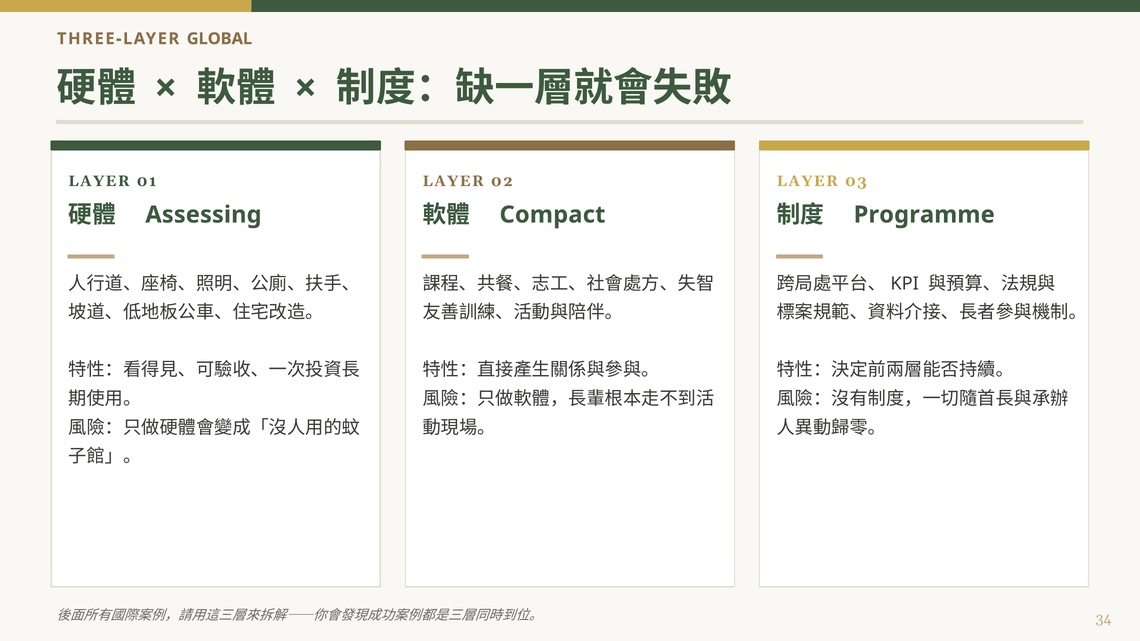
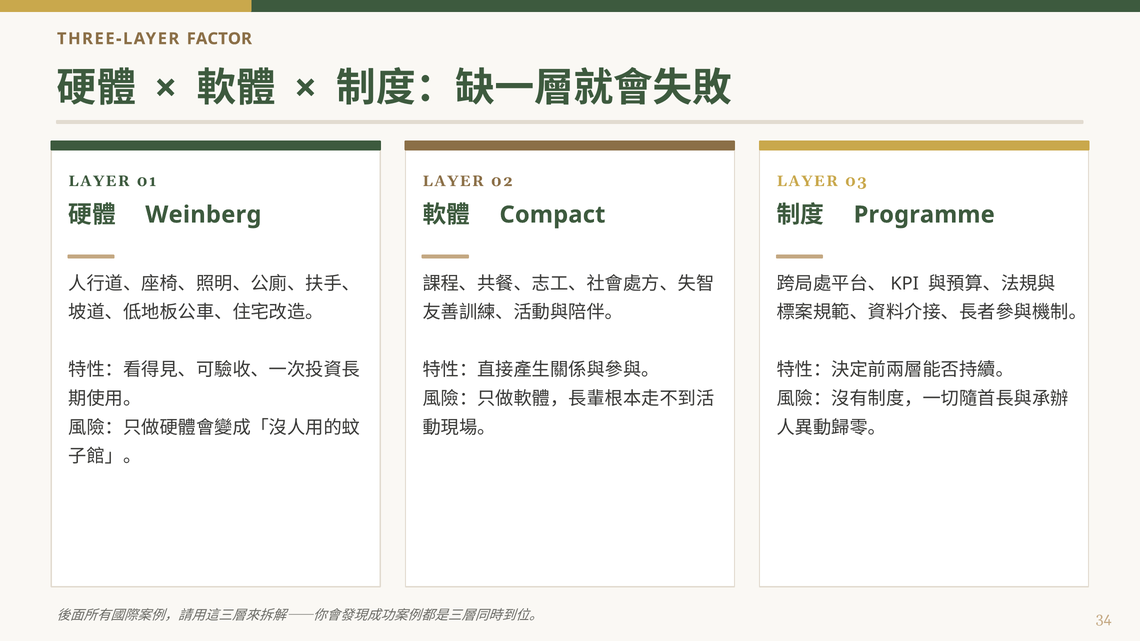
GLOBAL: GLOBAL -> FACTOR
Assessing: Assessing -> Weinberg
